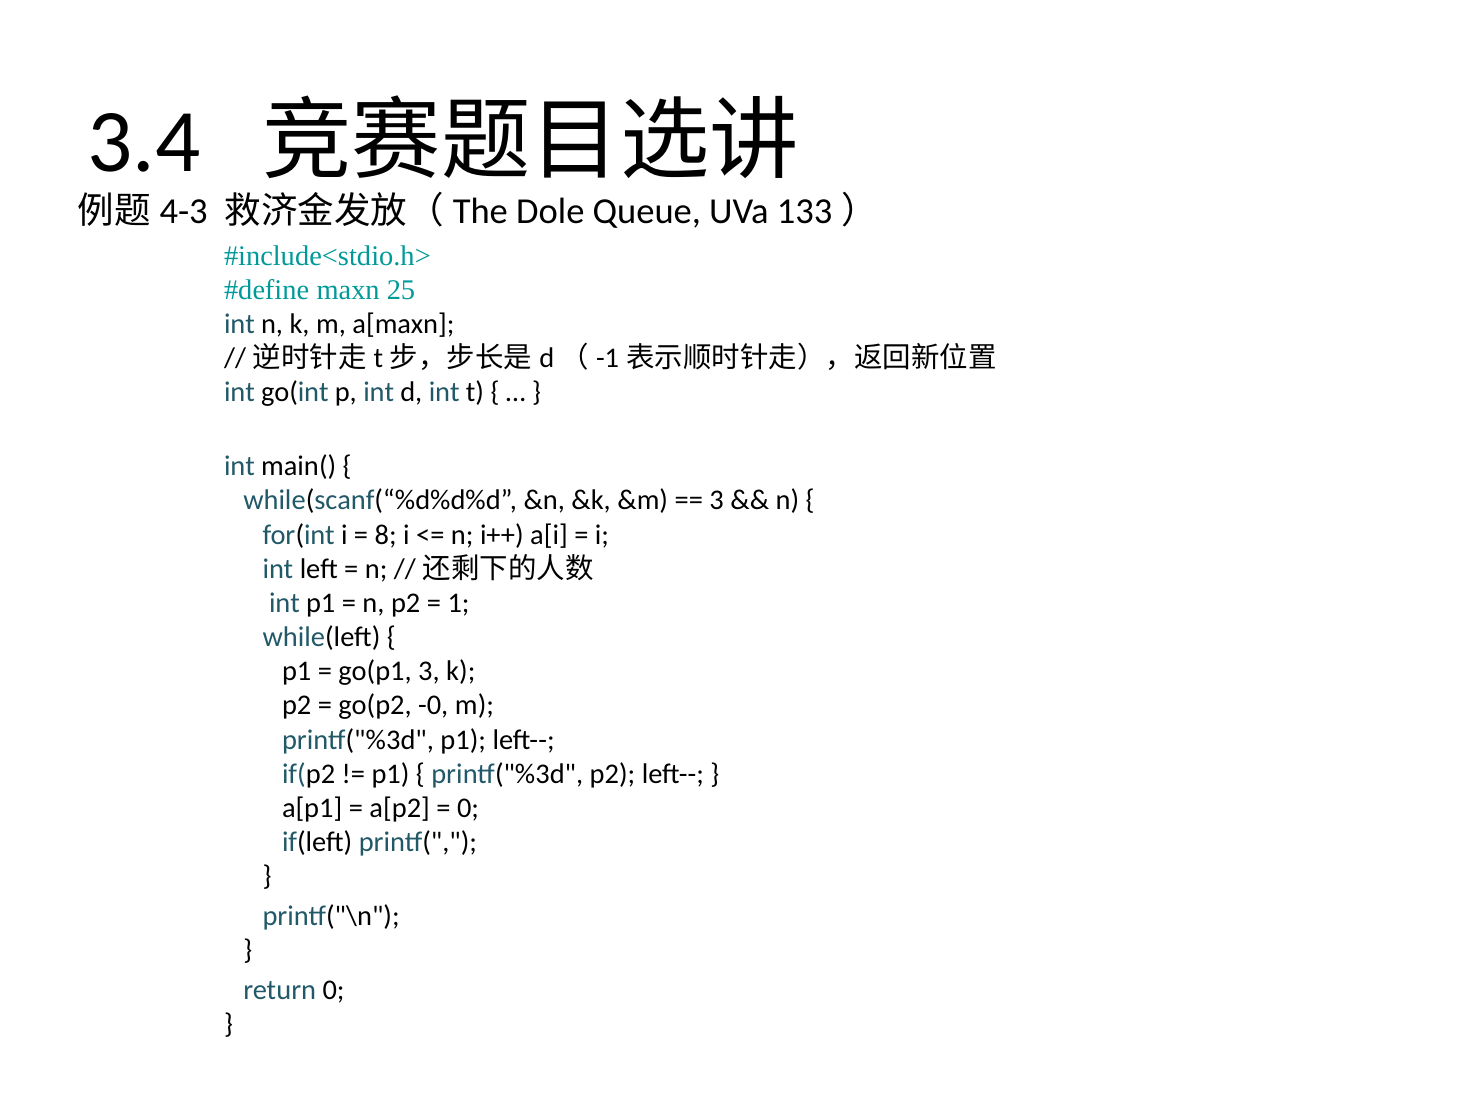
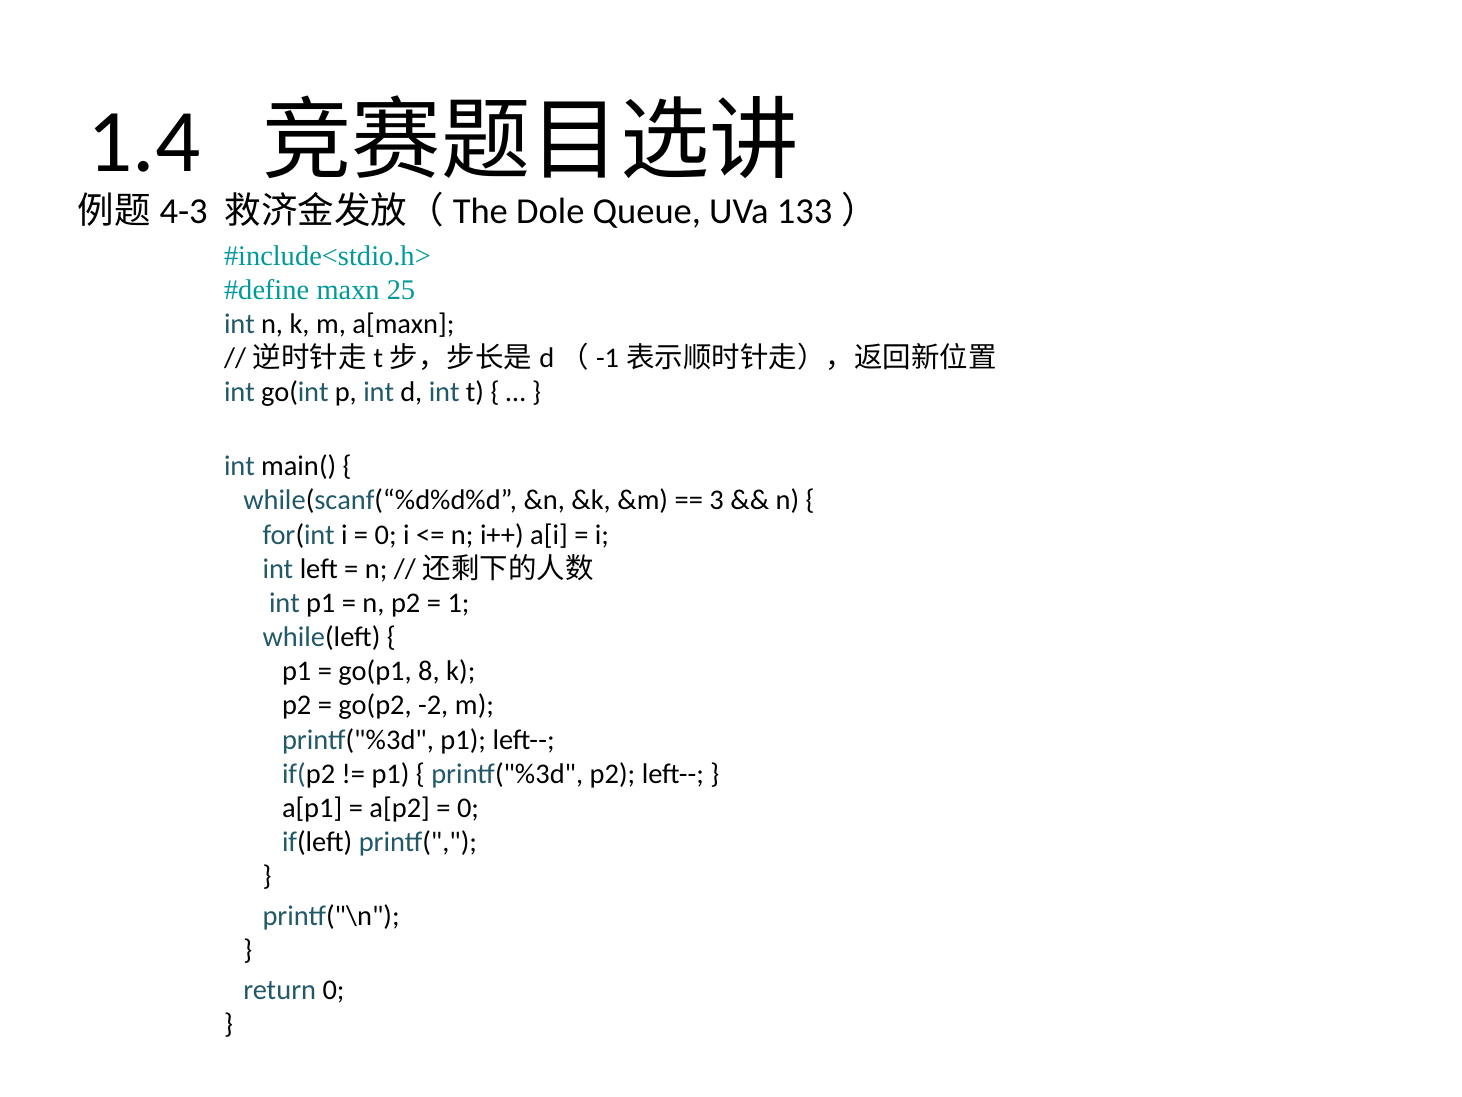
3.4: 3.4 -> 1.4
8 at (386, 534): 8 -> 0
go(p1 3: 3 -> 8
-0: -0 -> -2
